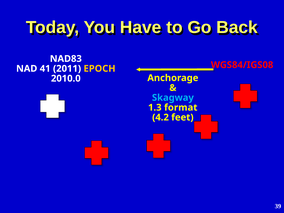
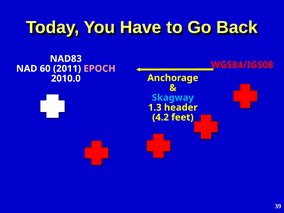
41: 41 -> 60
EPOCH colour: yellow -> pink
format: format -> header
